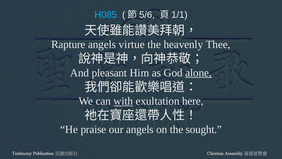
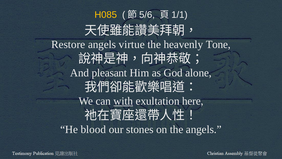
H085 colour: light blue -> yellow
Rapture: Rapture -> Restore
Thee: Thee -> Tone
alone underline: present -> none
praise: praise -> blood
our angels: angels -> stones
the sought: sought -> angels
